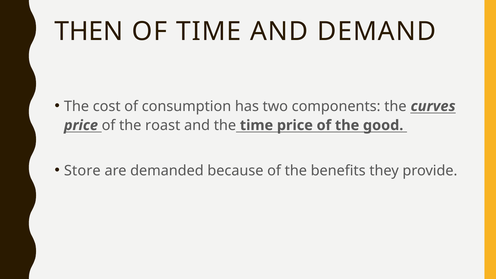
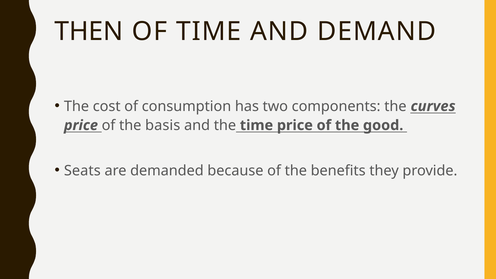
roast: roast -> basis
Store: Store -> Seats
